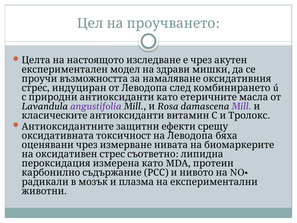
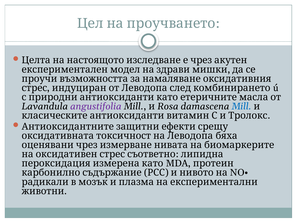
Mill at (241, 106) colour: purple -> blue
